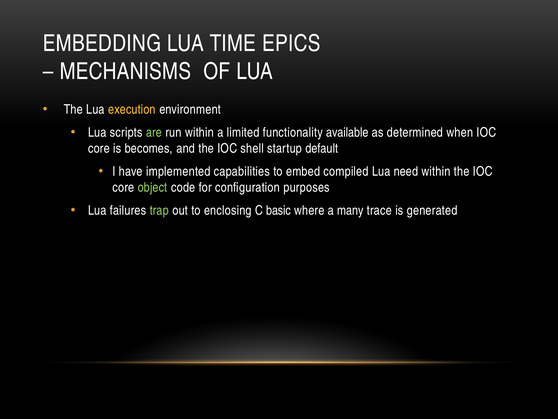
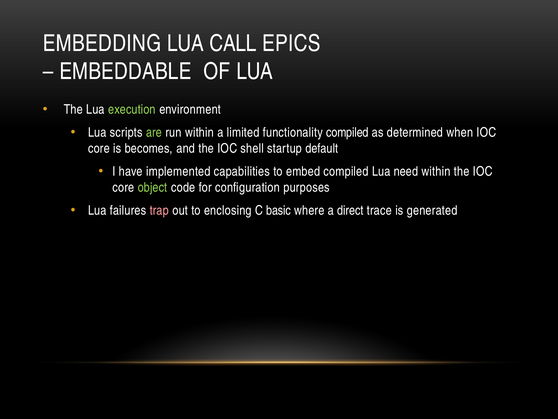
TIME: TIME -> CALL
MECHANISMS: MECHANISMS -> EMBEDDABLE
execution colour: yellow -> light green
functionality available: available -> compiled
trap colour: light green -> pink
many: many -> direct
